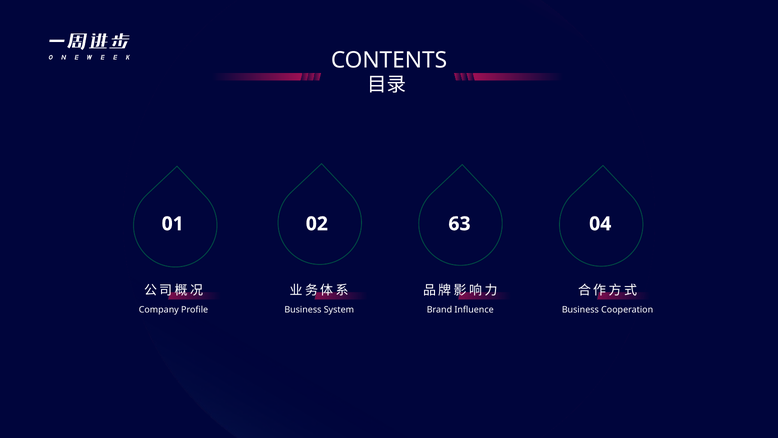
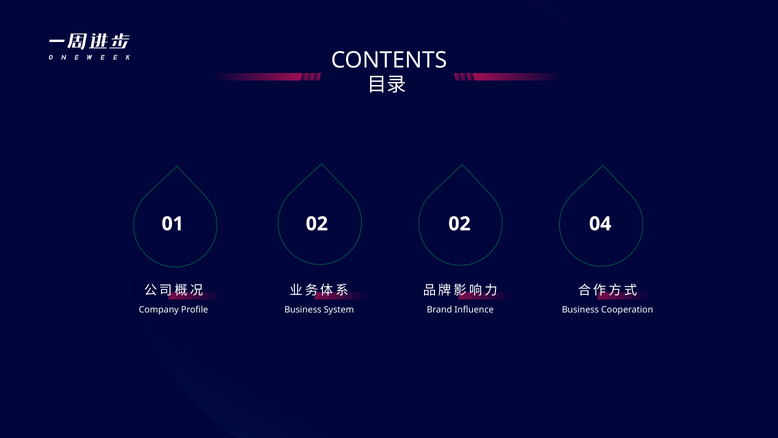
02 63: 63 -> 02
